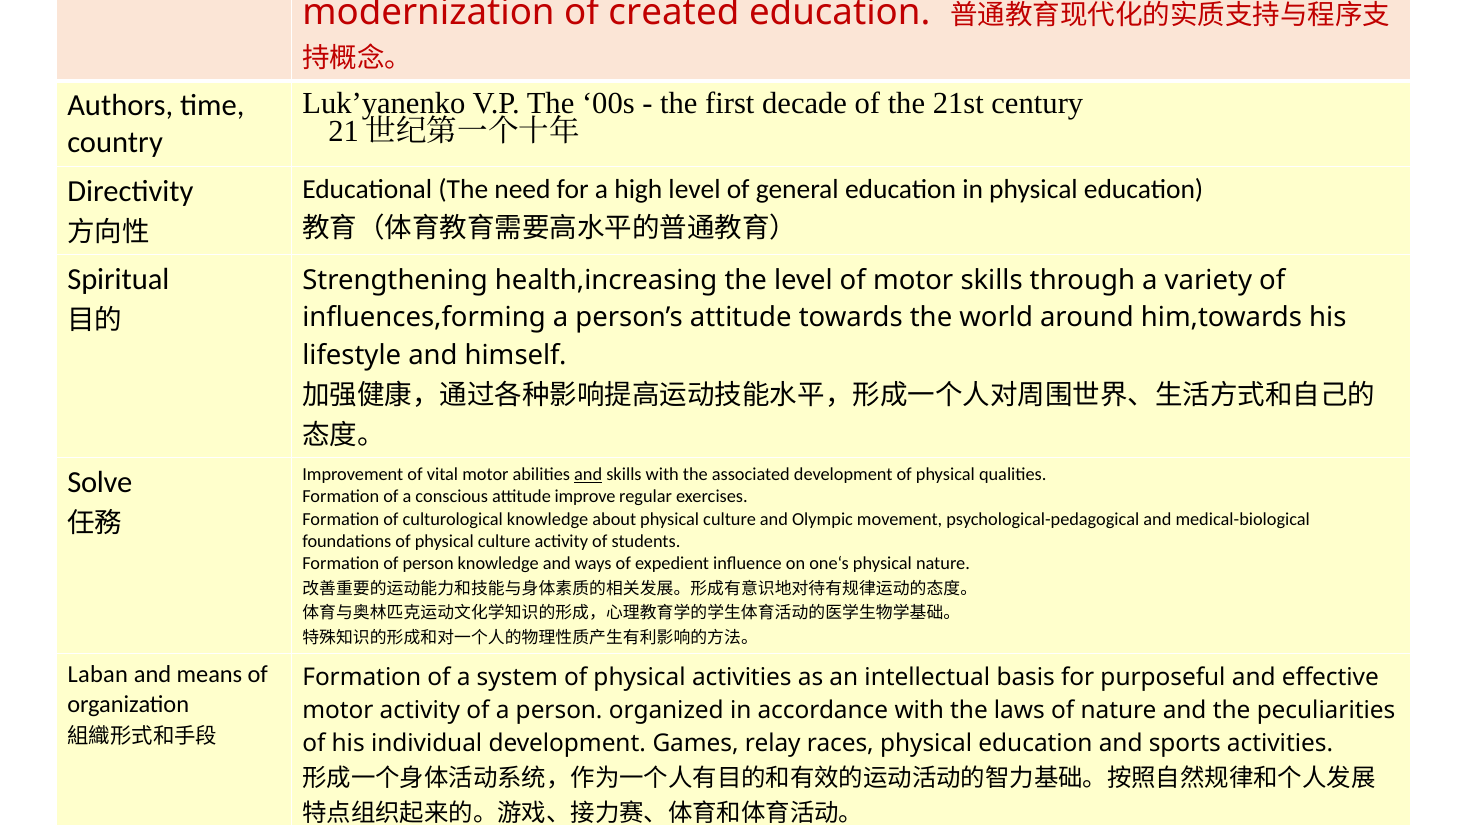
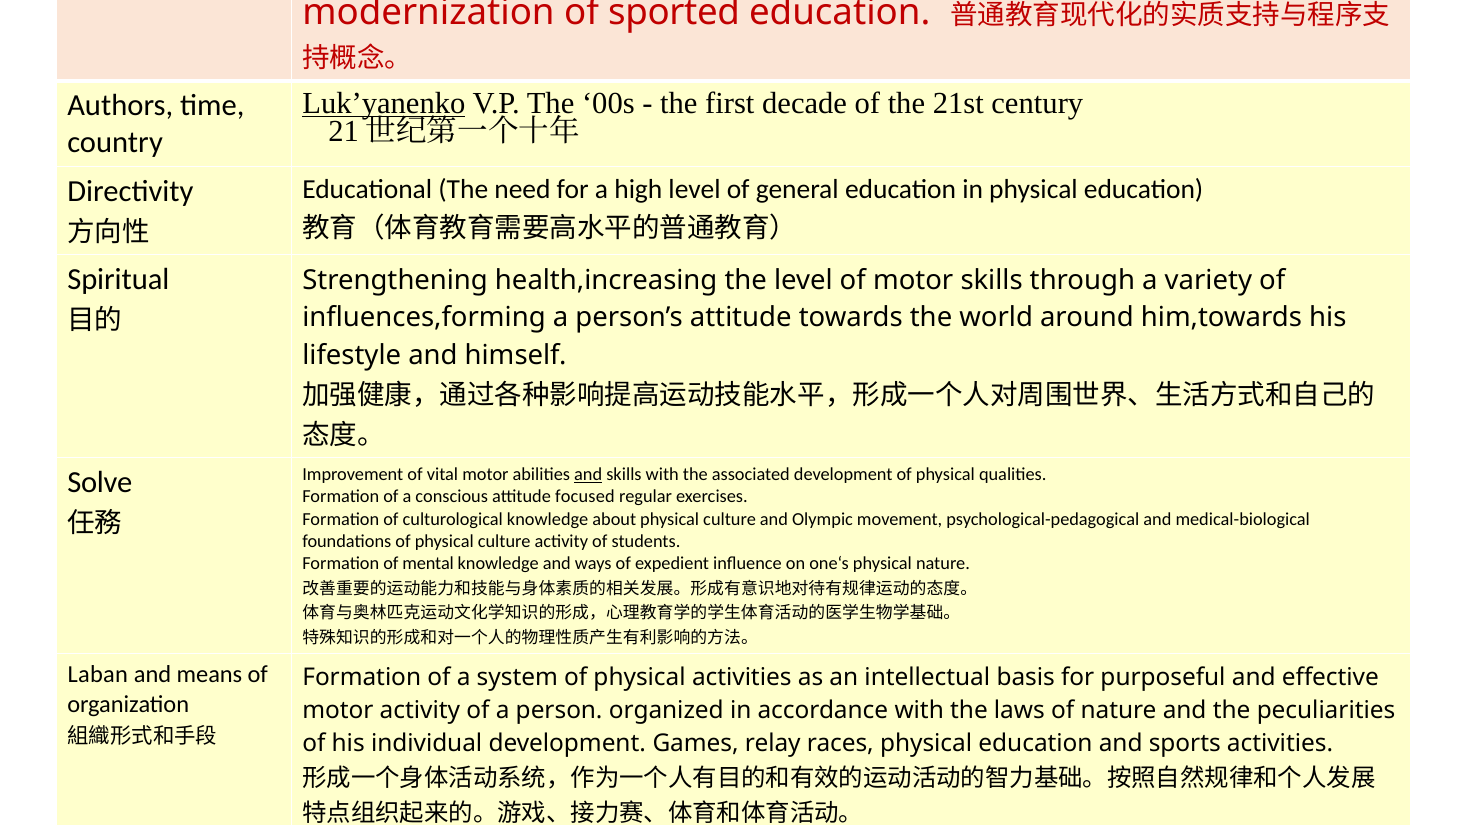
created: created -> sported
Luk’yanenko underline: none -> present
improve: improve -> focused
of person: person -> mental
